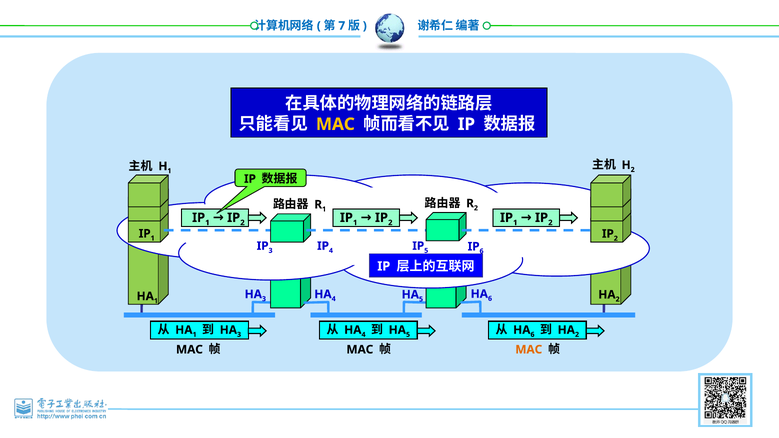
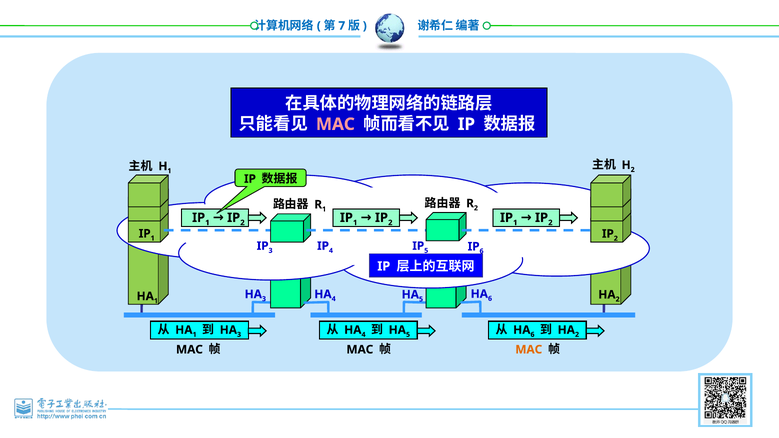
MAC at (335, 124) colour: yellow -> pink
